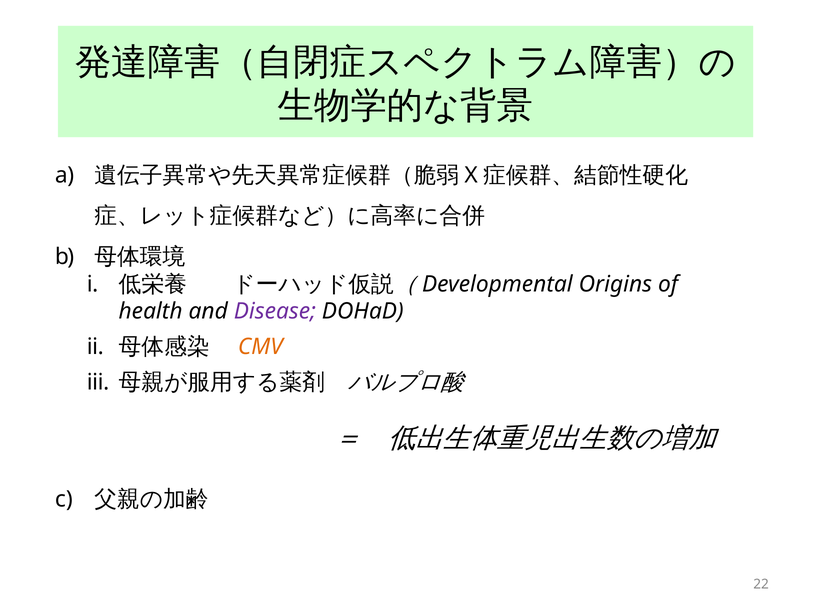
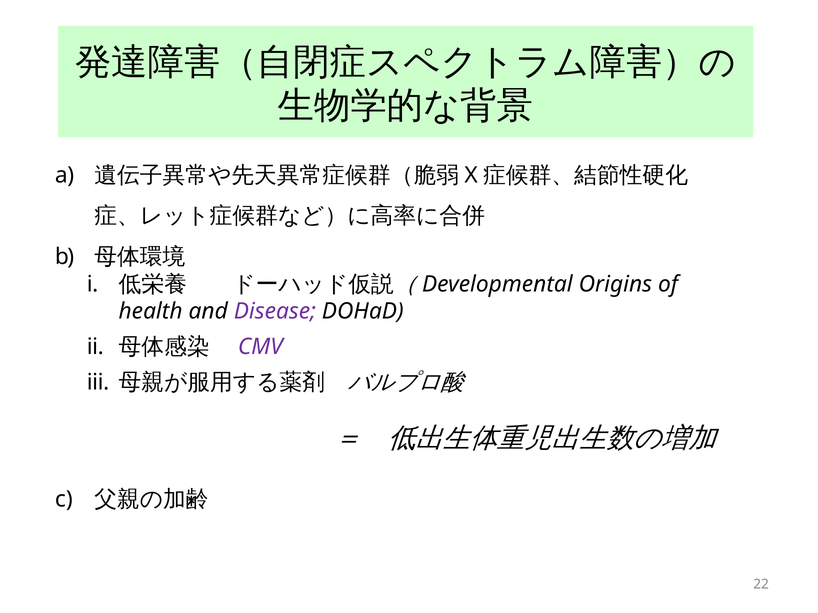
CMV colour: orange -> purple
